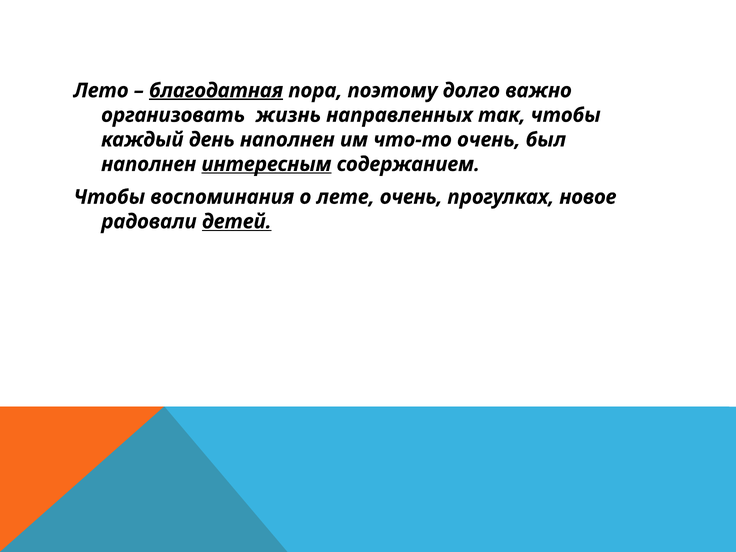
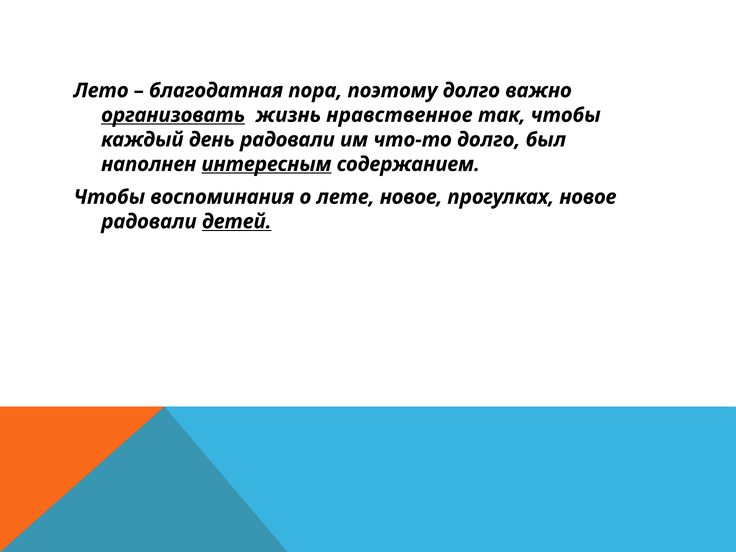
благодатная underline: present -> none
организовать underline: none -> present
направленных: направленных -> нравственное
день наполнен: наполнен -> радовали
что-то очень: очень -> долго
лете очень: очень -> новое
